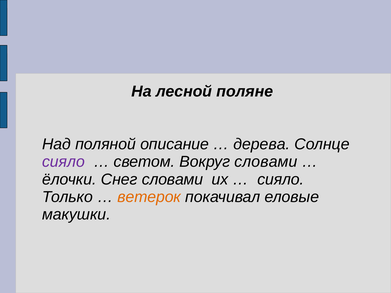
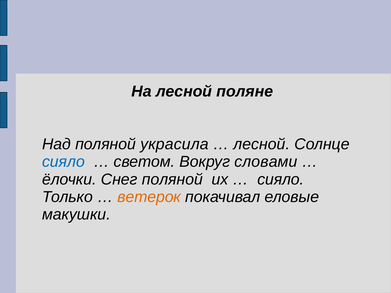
описание: описание -> украсила
дерева at (262, 144): дерева -> лесной
сияло at (63, 162) colour: purple -> blue
Снег словами: словами -> поляной
